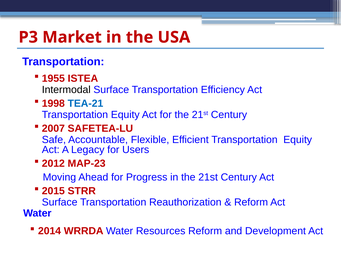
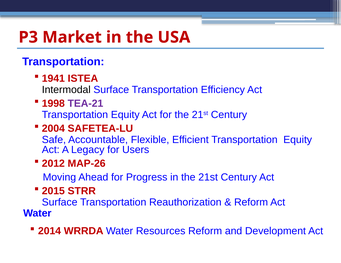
1955: 1955 -> 1941
TEA-21 colour: blue -> purple
2007: 2007 -> 2004
MAP-23: MAP-23 -> MAP-26
